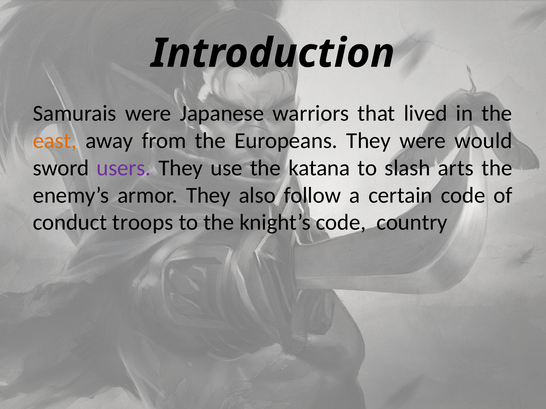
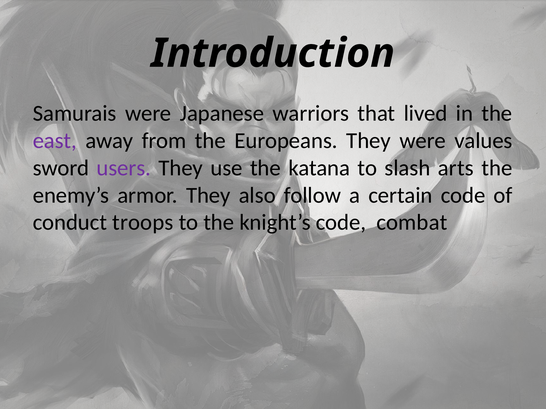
east colour: orange -> purple
would: would -> values
country: country -> combat
